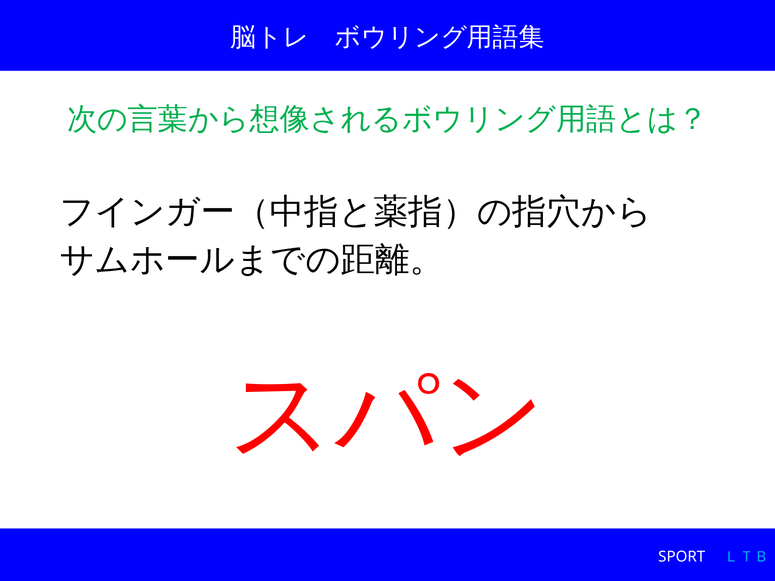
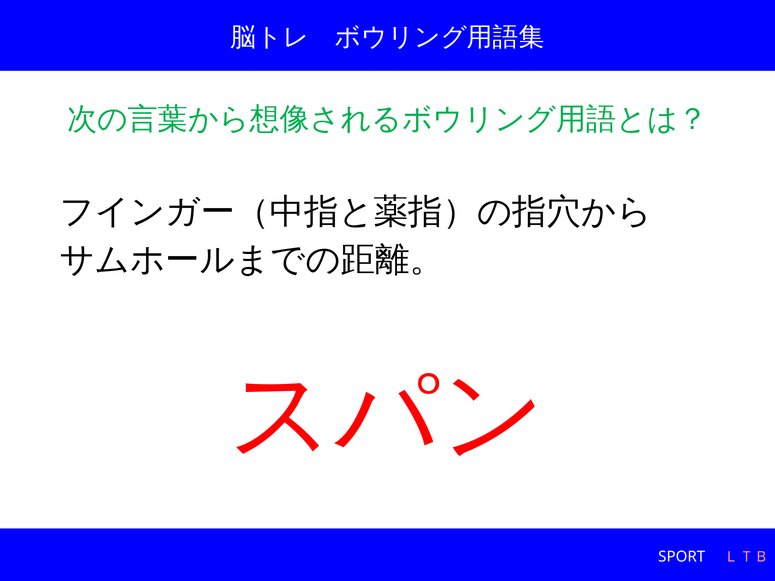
ＬＴＢ colour: light blue -> pink
